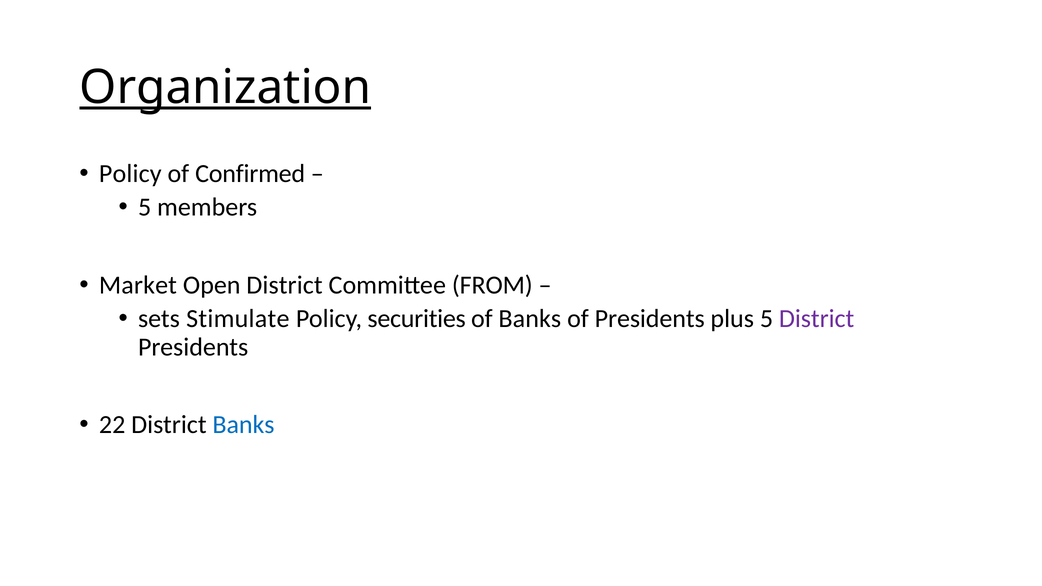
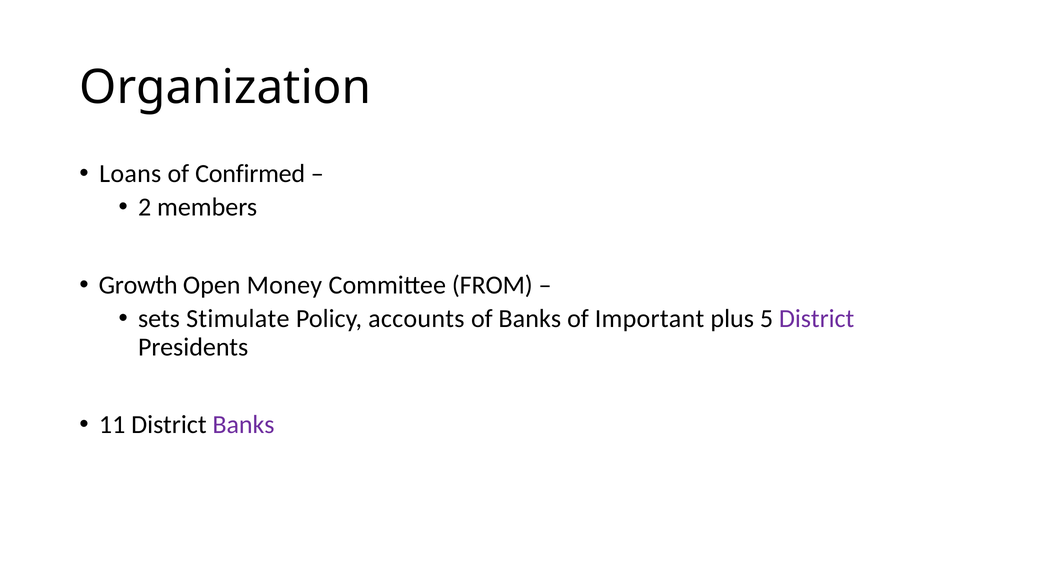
Organization underline: present -> none
Policy at (130, 174): Policy -> Loans
5 at (145, 207): 5 -> 2
Market: Market -> Growth
Open District: District -> Money
securities: securities -> accounts
of Presidents: Presidents -> Important
22: 22 -> 11
Banks at (243, 425) colour: blue -> purple
